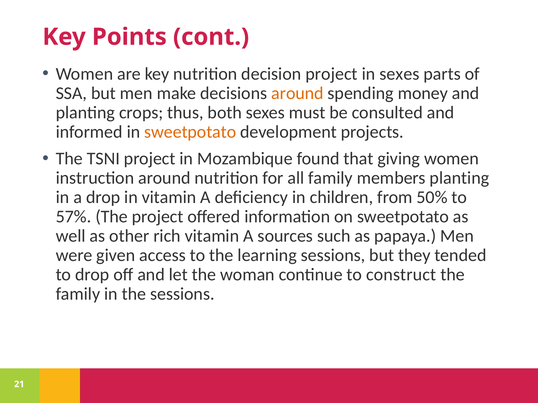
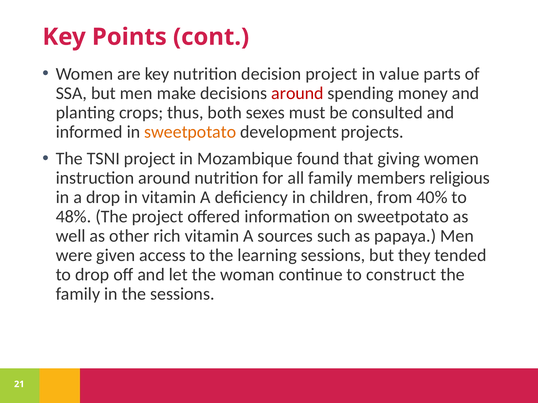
in sexes: sexes -> value
around at (297, 93) colour: orange -> red
members planting: planting -> religious
50%: 50% -> 40%
57%: 57% -> 48%
